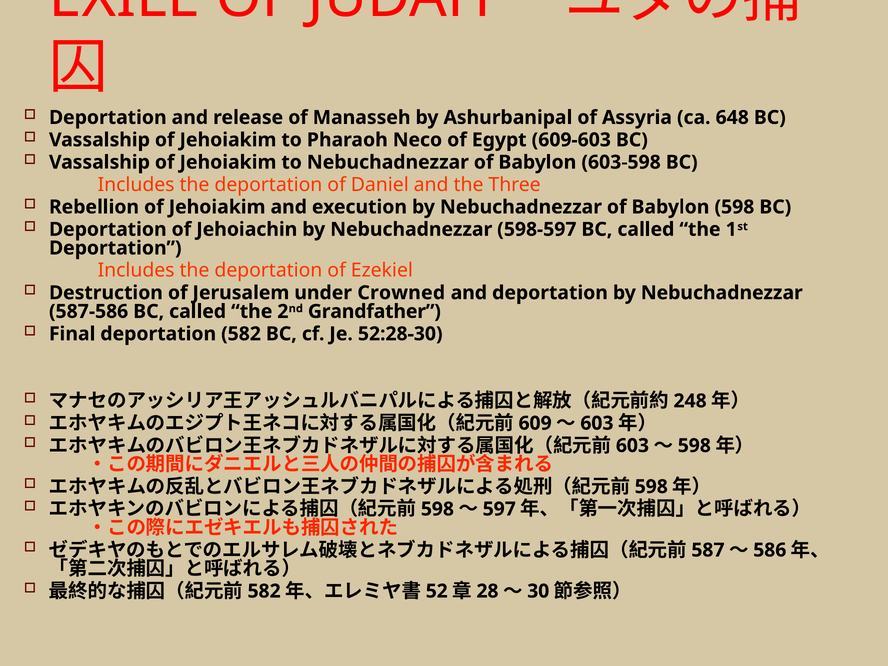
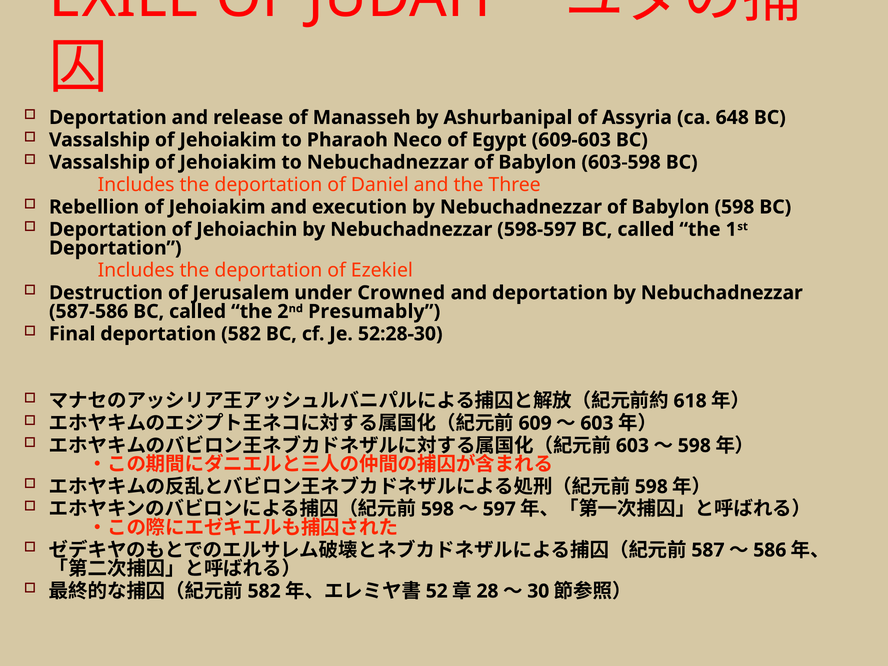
Grandfather: Grandfather -> Presumably
248: 248 -> 618
